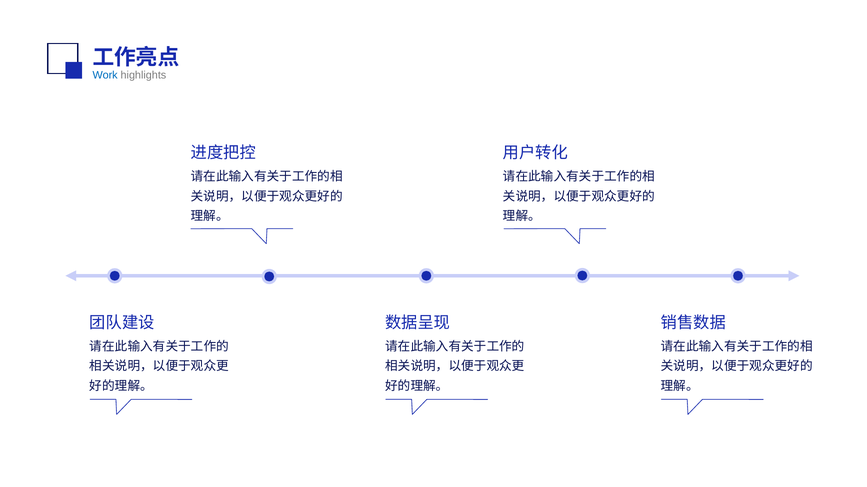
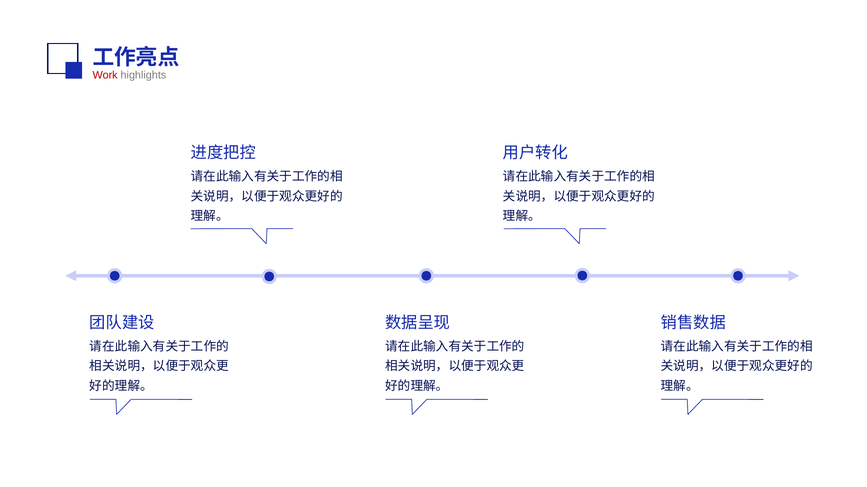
Work colour: blue -> red
